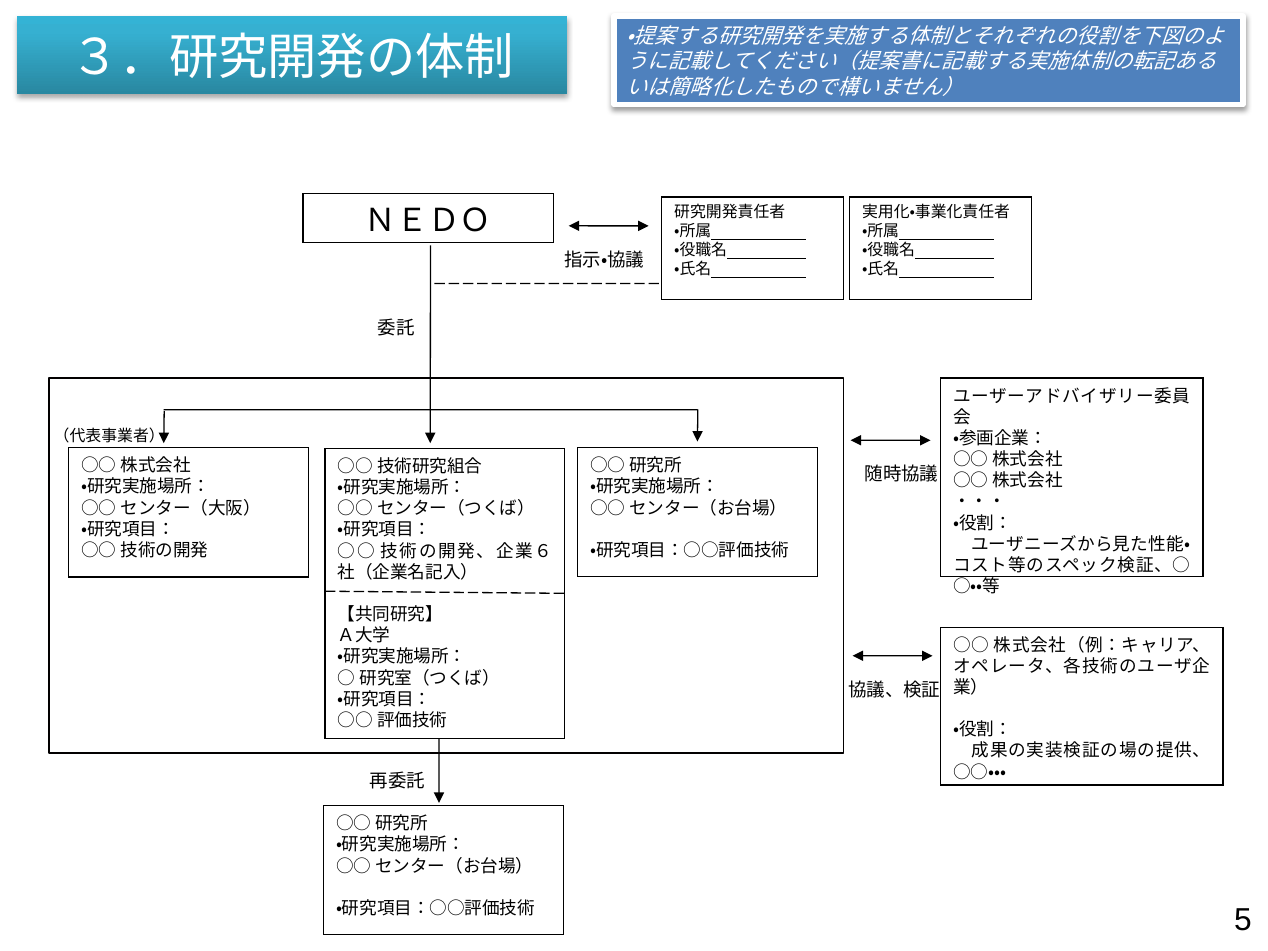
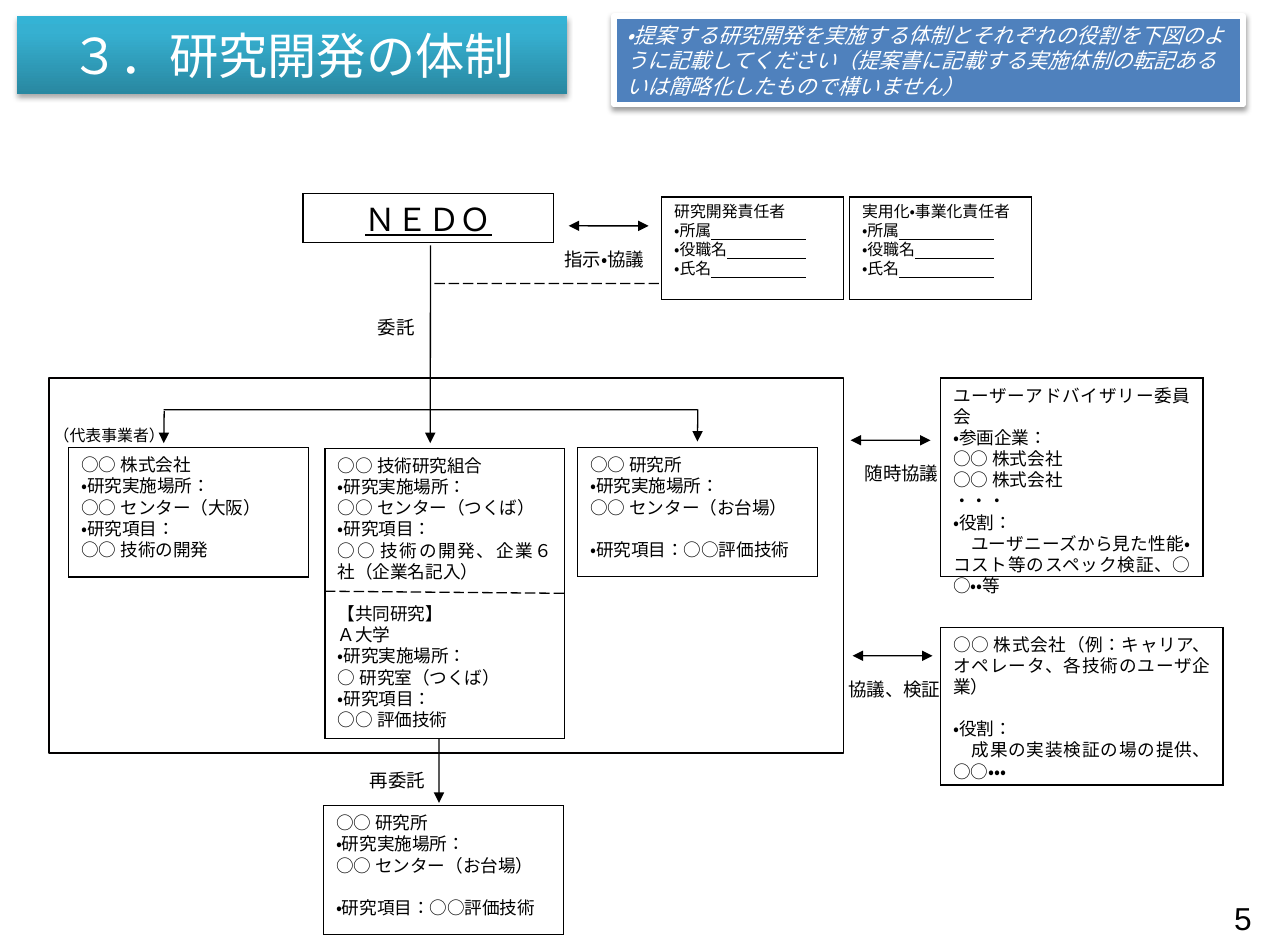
ＮＥＤＯ underline: none -> present
